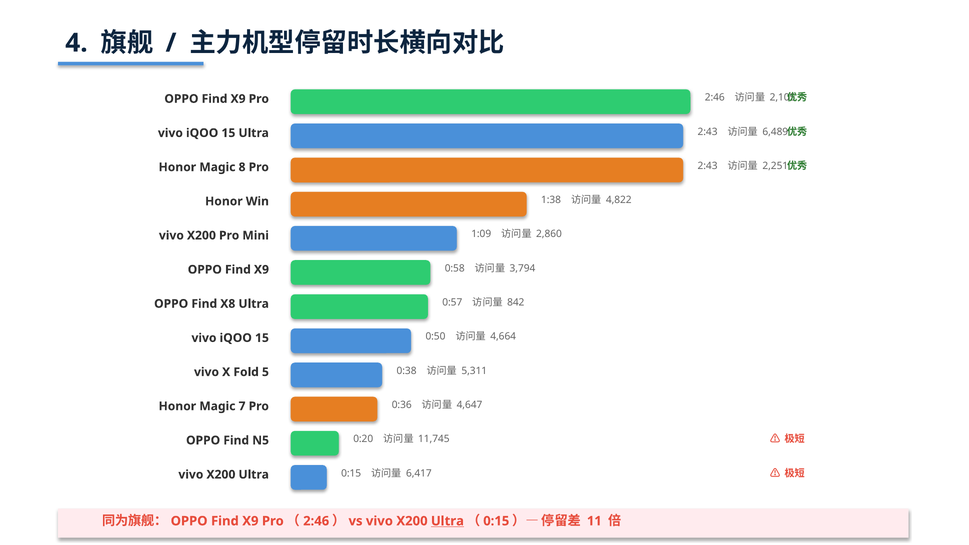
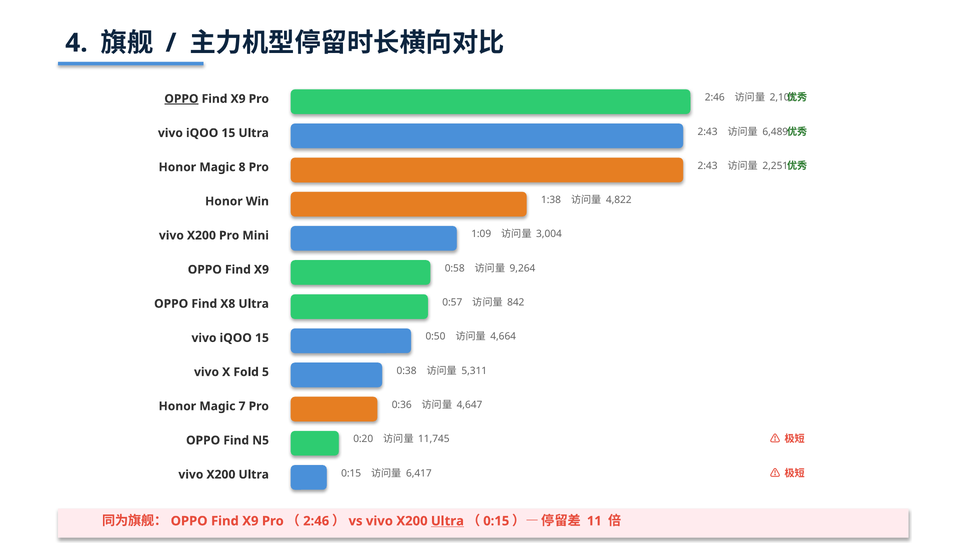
OPPO at (181, 99) underline: none -> present
2,860: 2,860 -> 3,004
3,794: 3,794 -> 9,264
